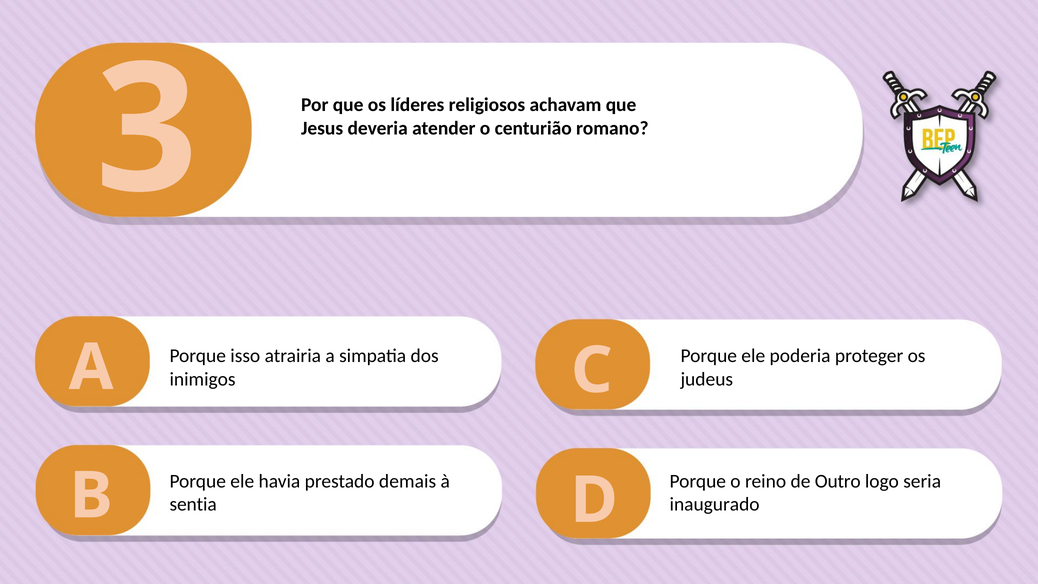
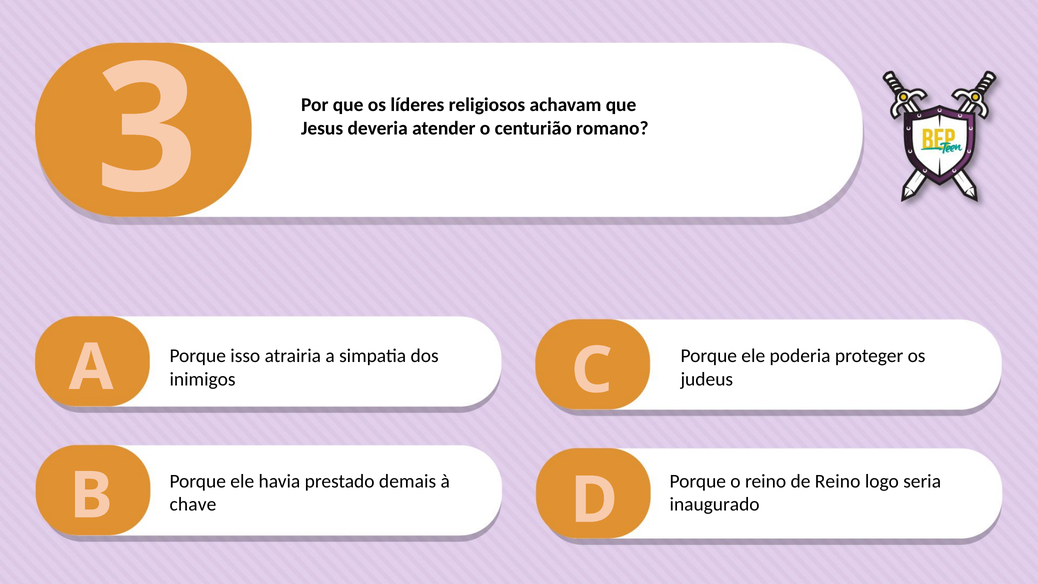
de Outro: Outro -> Reino
sentia: sentia -> chave
